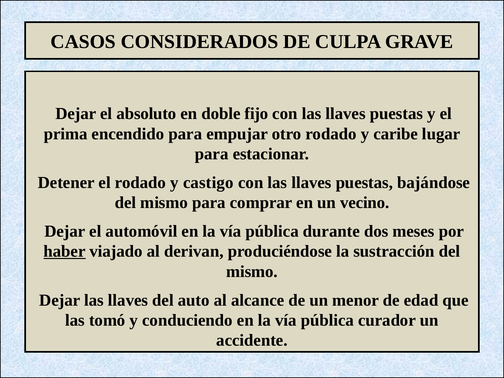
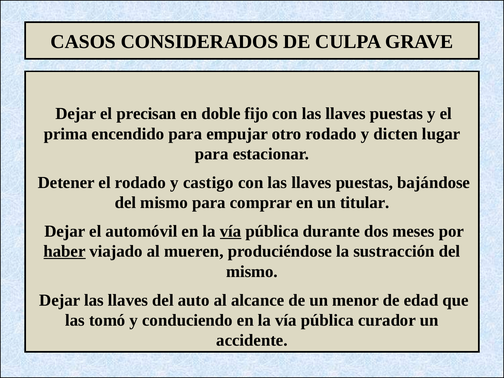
absoluto: absoluto -> precisan
caribe: caribe -> dicten
vecino: vecino -> titular
vía at (231, 231) underline: none -> present
derivan: derivan -> mueren
